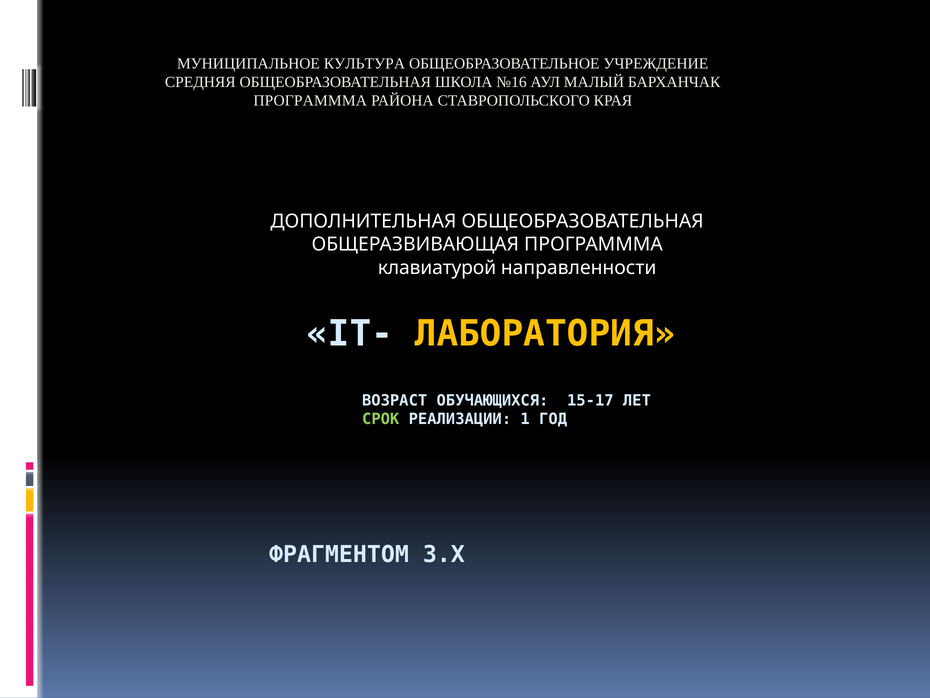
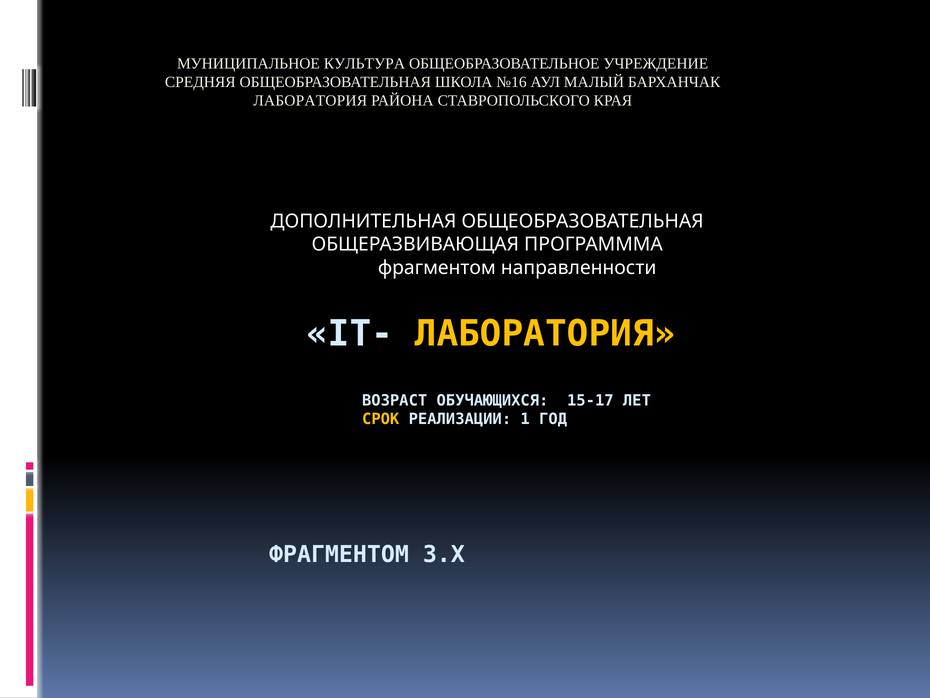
ПРОГРАМММА at (310, 101): ПРОГРАМММА -> ЛАБОРАТОРИЯ
клавиатурой at (437, 268): клавиатурой -> фрагментом
СРОК colour: light green -> yellow
